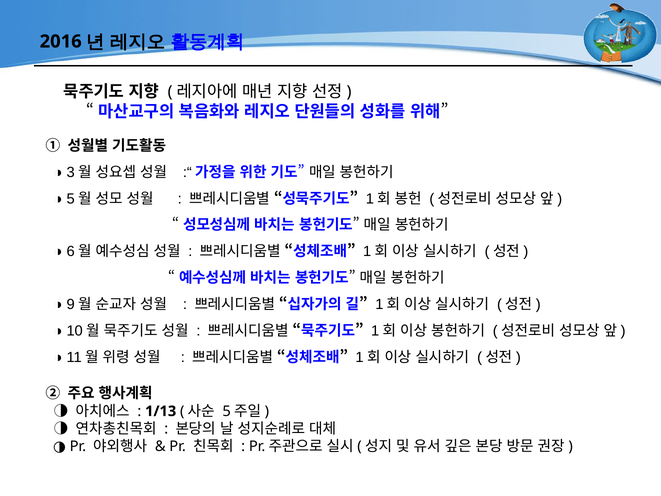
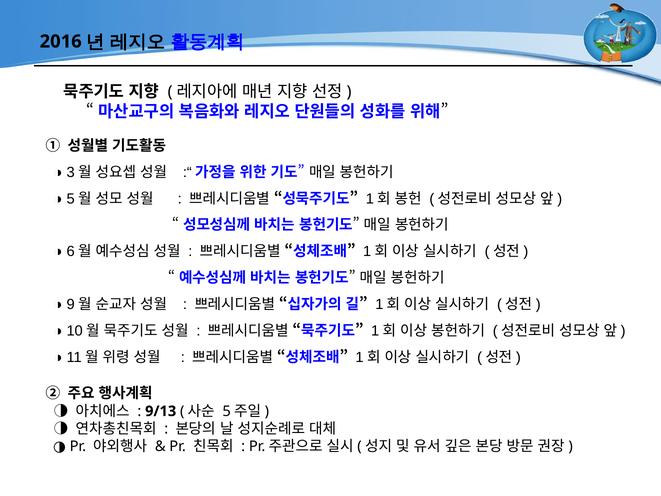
1/13: 1/13 -> 9/13
